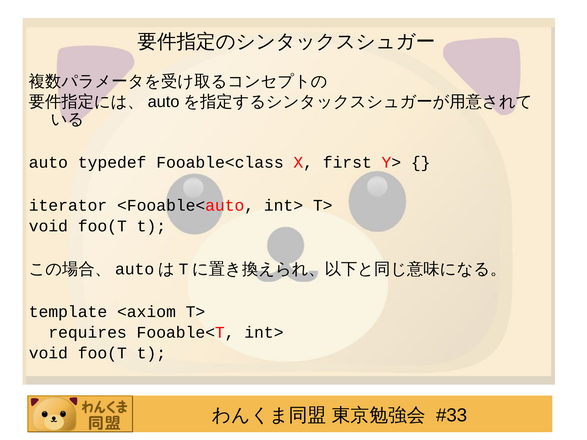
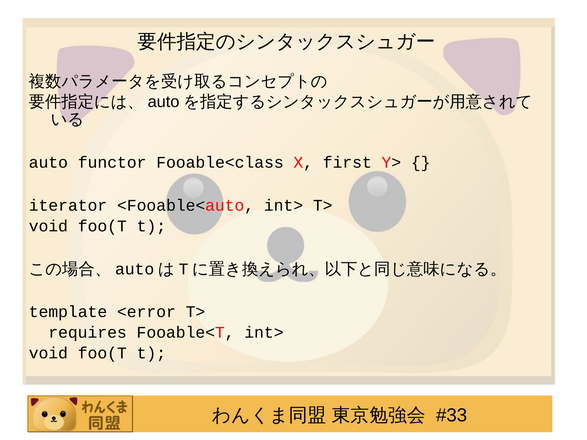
typedef: typedef -> functor
<axiom: <axiom -> <error
